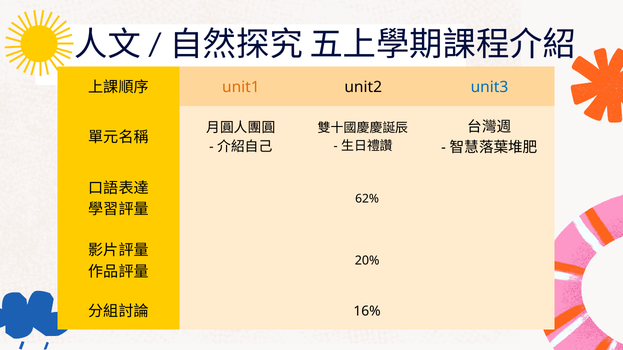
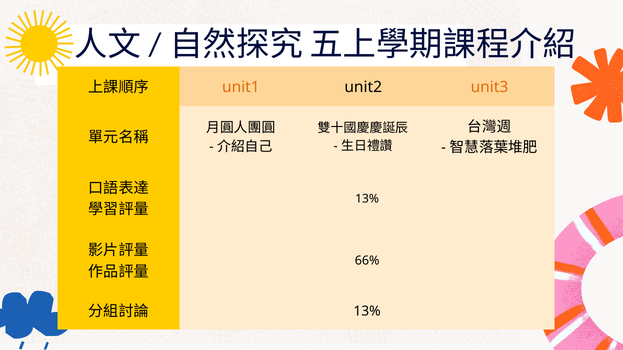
unit3 colour: blue -> orange
62% at (367, 199): 62% -> 13%
20%: 20% -> 66%
16% at (367, 312): 16% -> 13%
